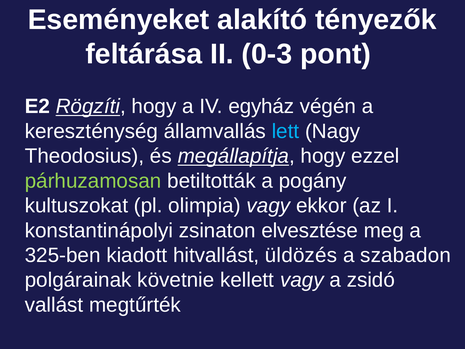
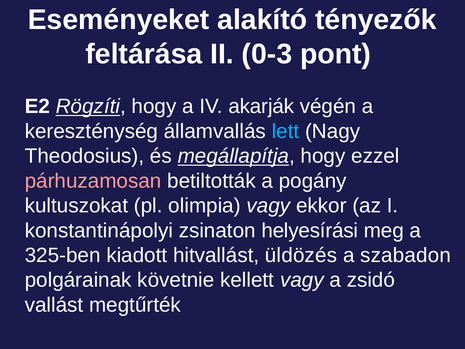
egyház: egyház -> akarják
párhuzamosan colour: light green -> pink
elvesztése: elvesztése -> helyesírási
